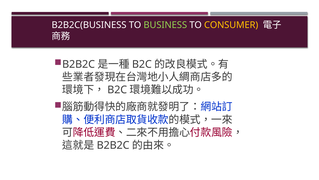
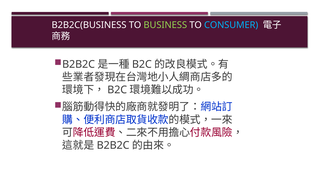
CONSUMER colour: yellow -> light blue
